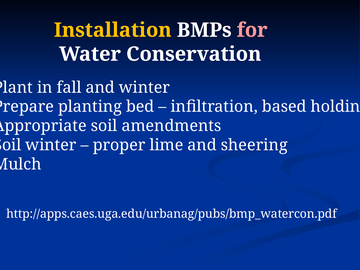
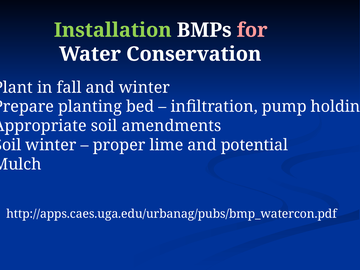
Installation colour: yellow -> light green
based: based -> pump
sheering: sheering -> potential
